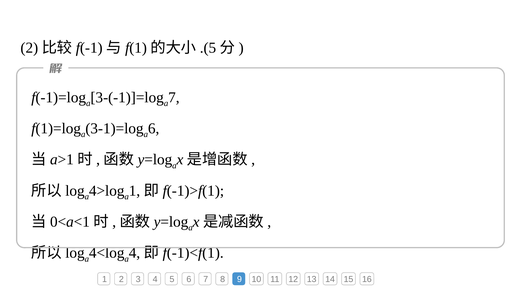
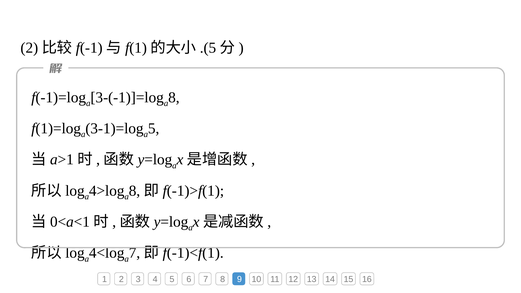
7 at (174, 97): 7 -> 8
6 at (154, 128): 6 -> 5
1 at (135, 191): 1 -> 8
4 at (135, 253): 4 -> 7
